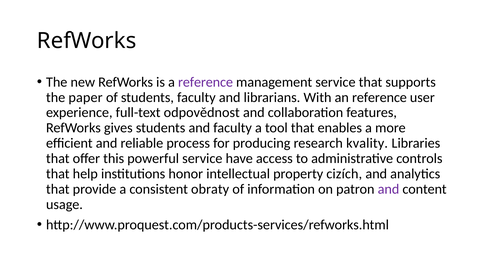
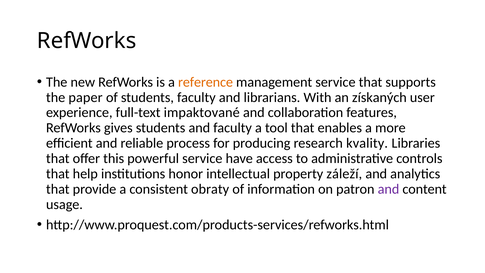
reference at (206, 82) colour: purple -> orange
an reference: reference -> získaných
odpovědnost: odpovědnost -> impaktované
cizích: cizích -> záleží
